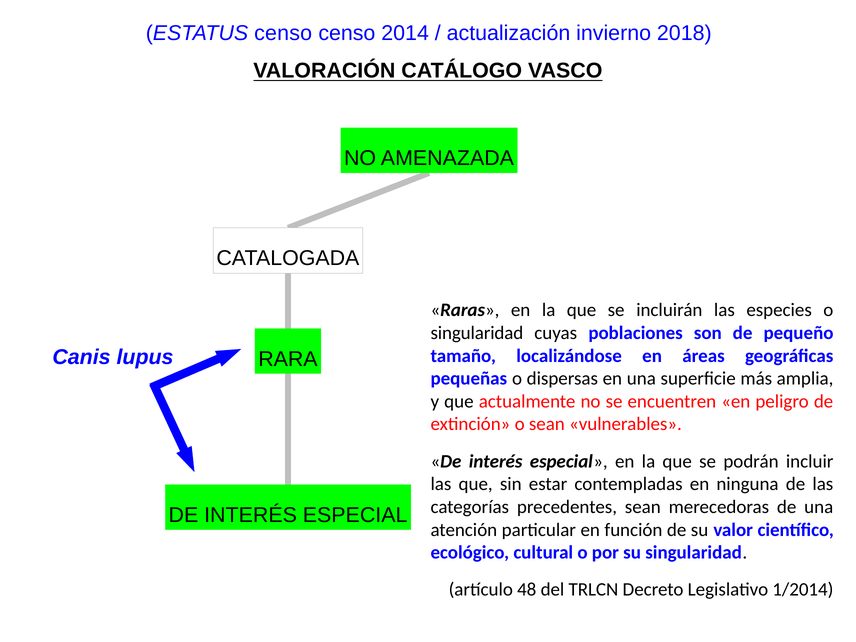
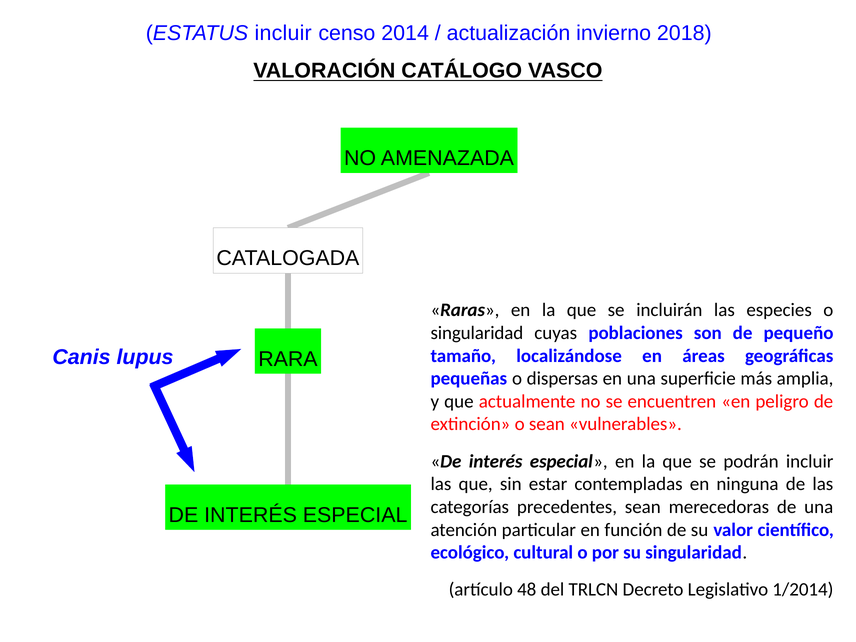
ESTATUS censo: censo -> incluir
